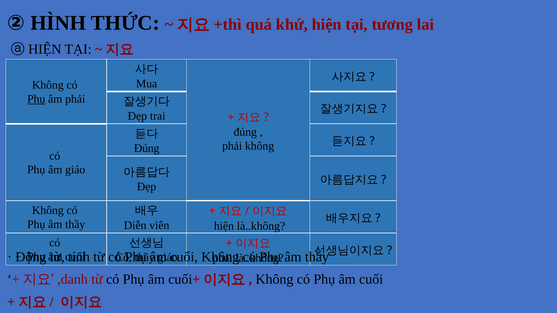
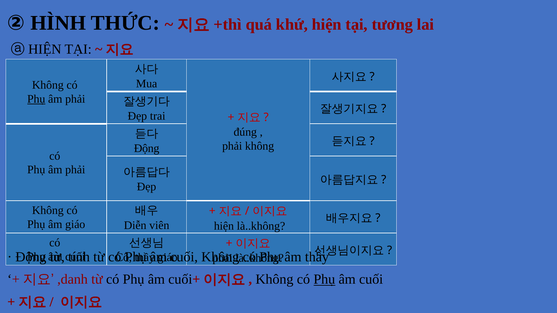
Đúng at (147, 148): Đúng -> Động
giáo at (75, 170): giáo -> phải
thầy at (75, 224): thầy -> giáo
Phụ at (324, 280) underline: none -> present
